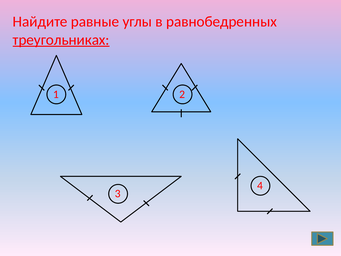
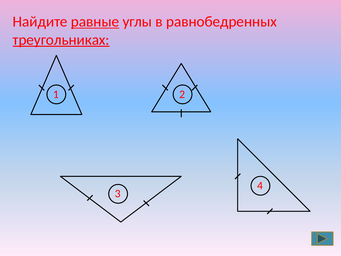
равные underline: none -> present
